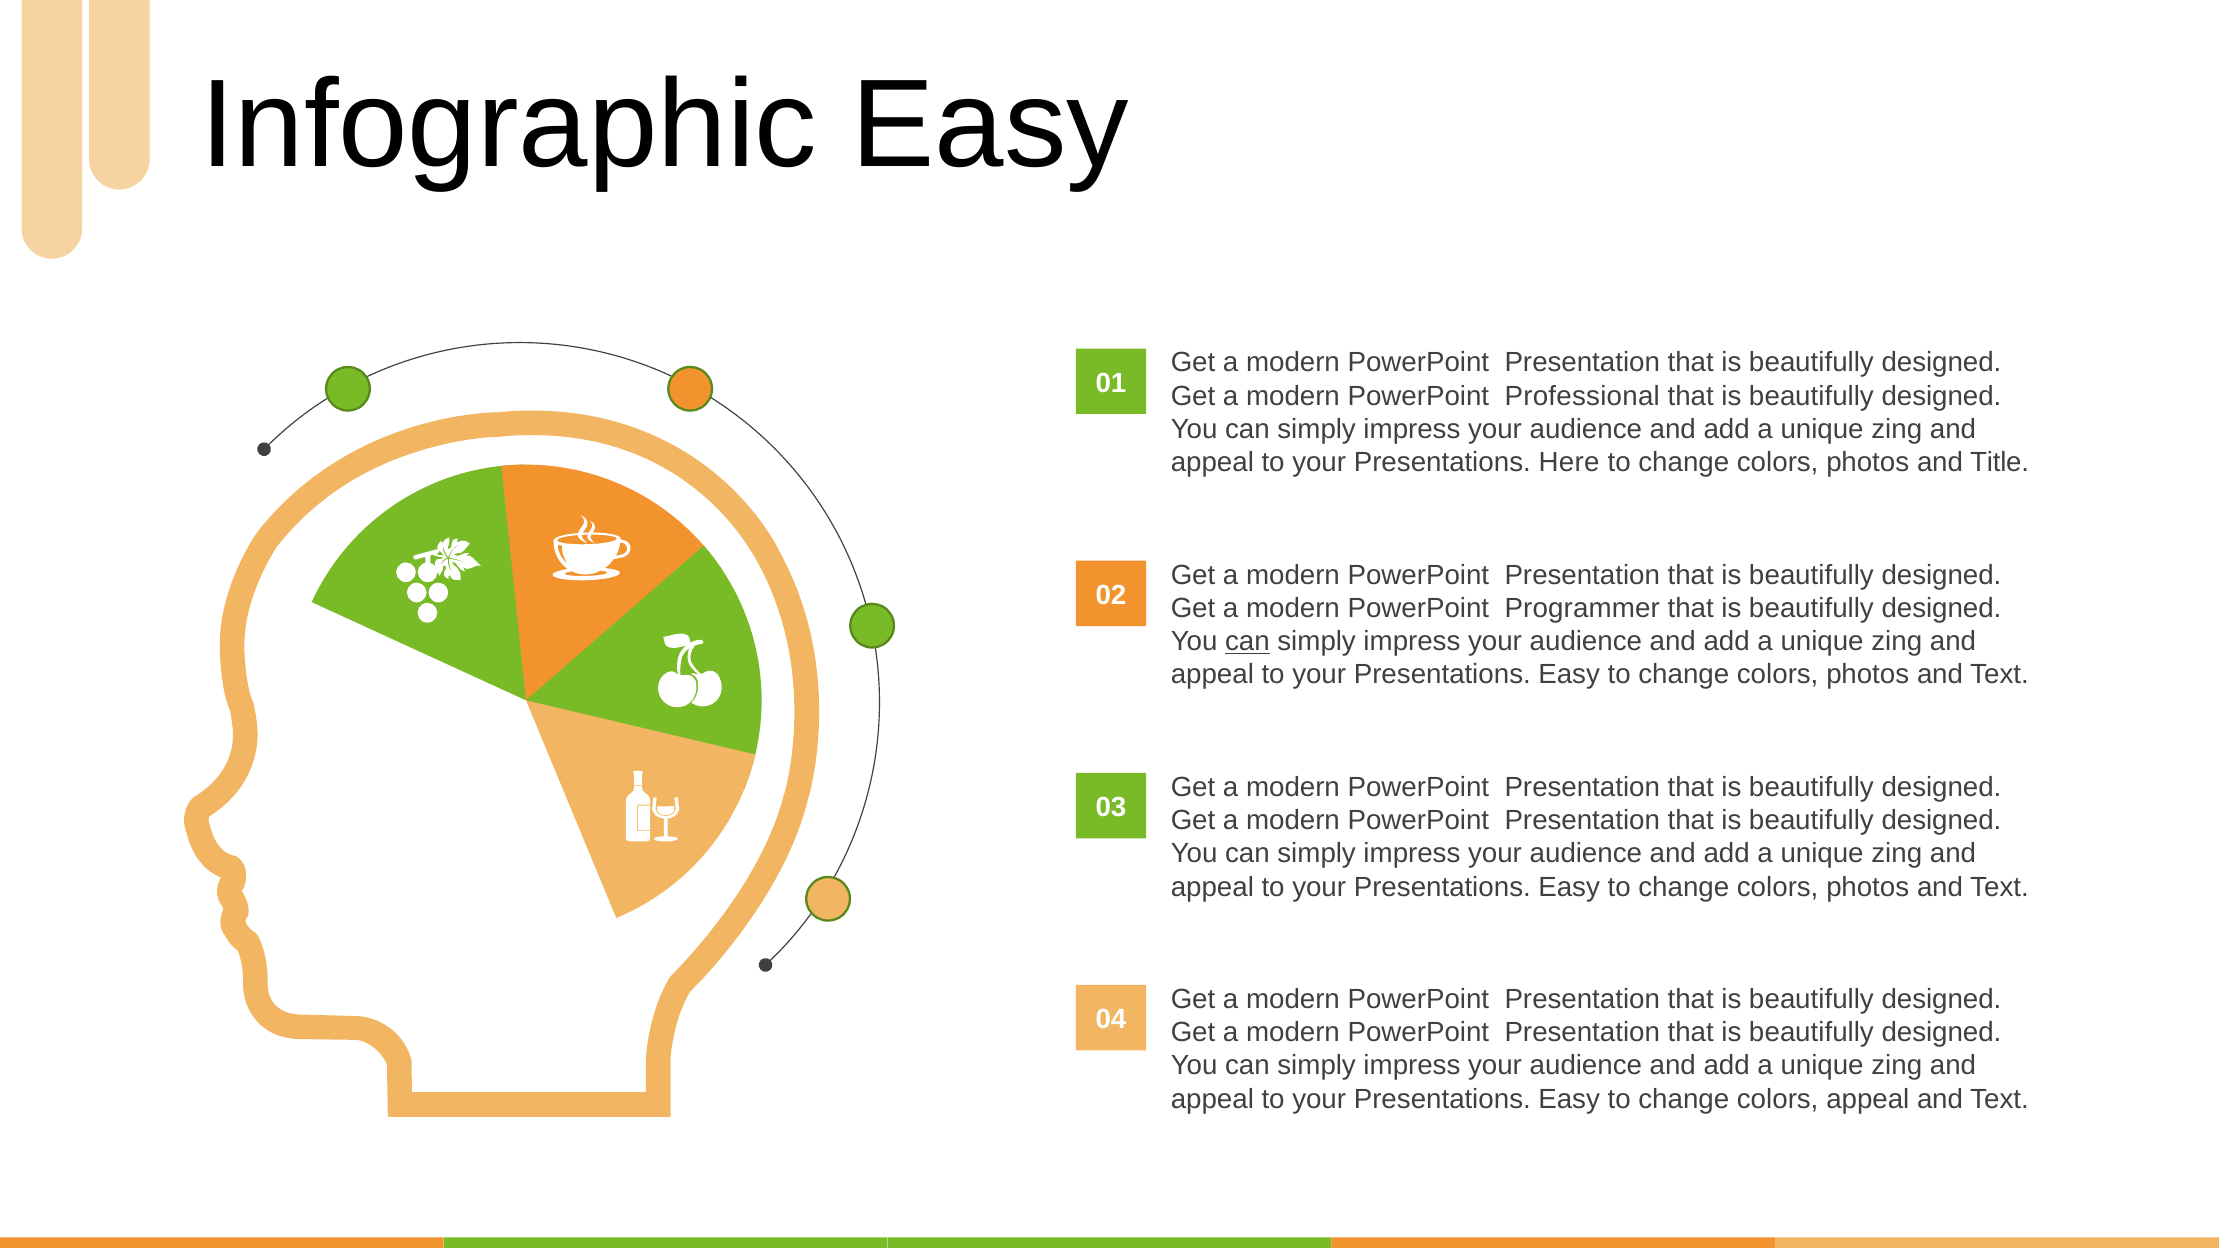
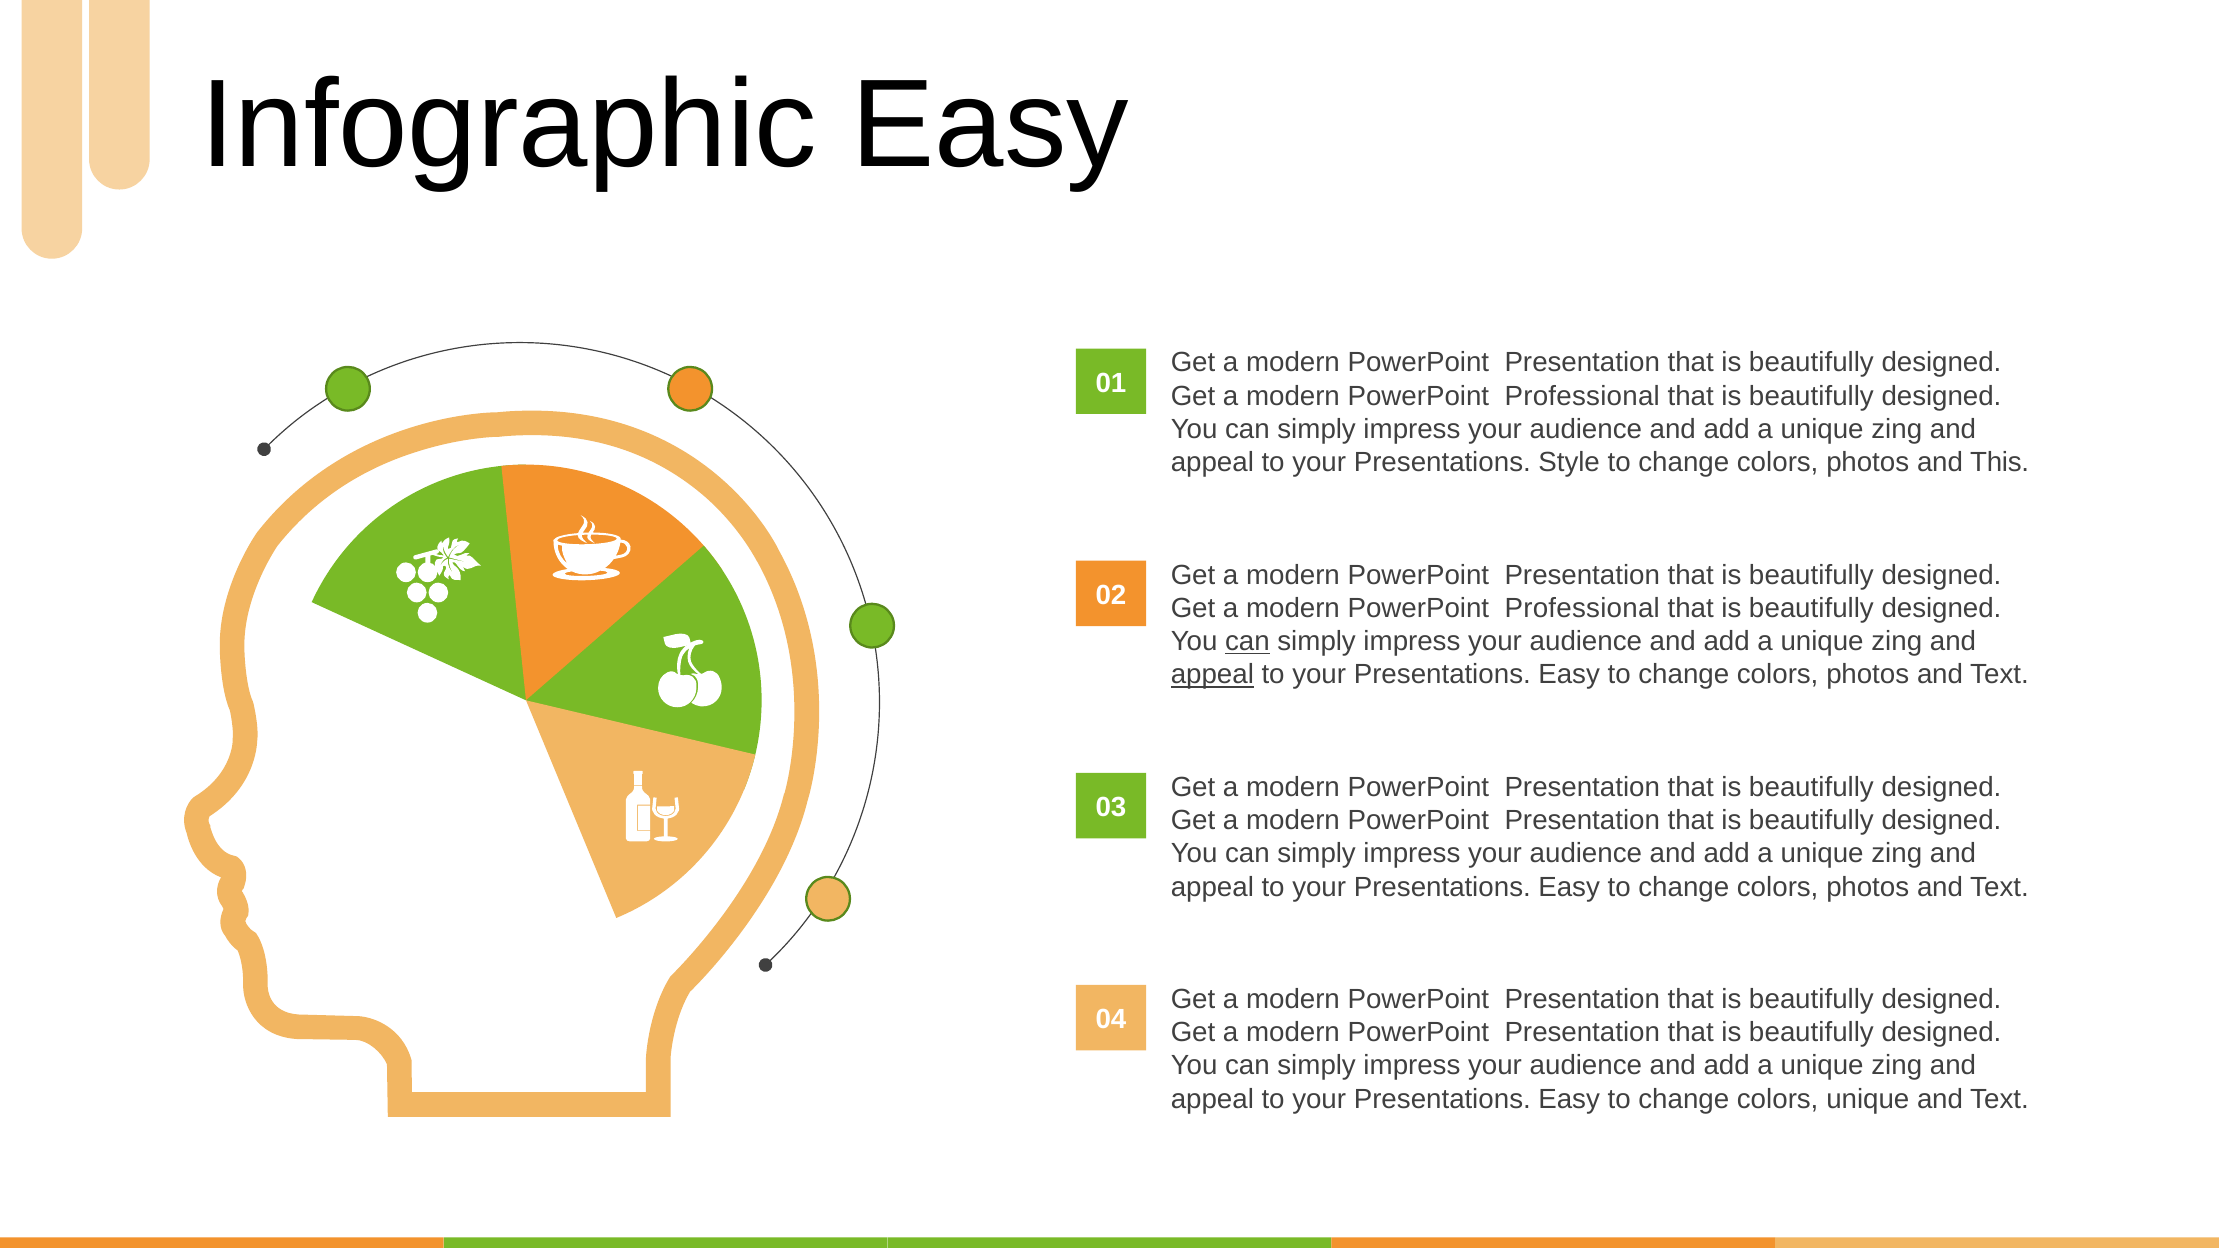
Here: Here -> Style
Title: Title -> This
Programmer at (1582, 608): Programmer -> Professional
appeal at (1212, 675) underline: none -> present
colors appeal: appeal -> unique
